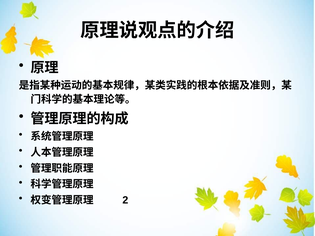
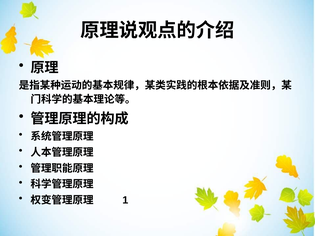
2: 2 -> 1
